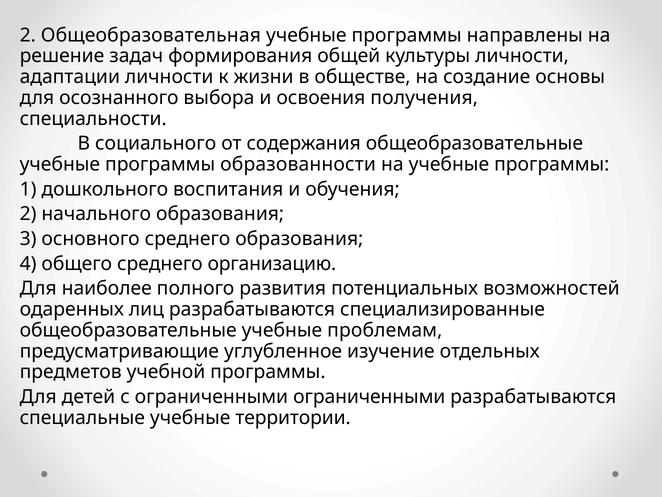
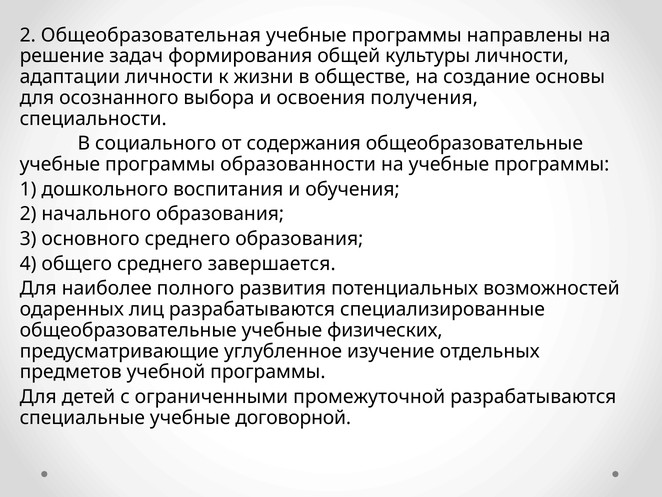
организацию: организацию -> завершается
проблемам: проблемам -> физических
ограниченными ограниченными: ограниченными -> промежуточной
территории: территории -> договорной
